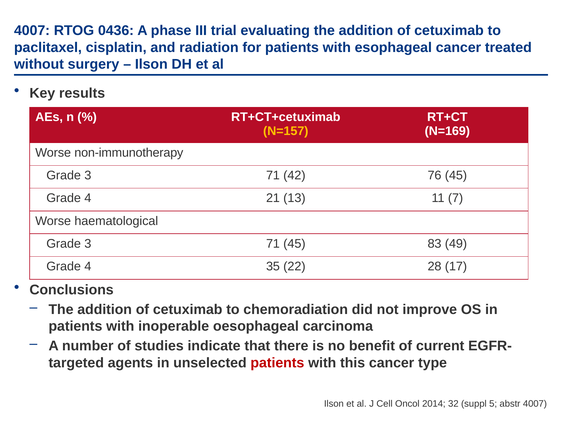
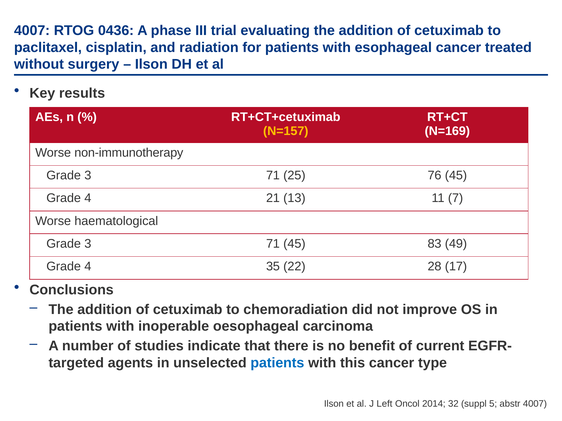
42: 42 -> 25
patients at (277, 363) colour: red -> blue
Cell: Cell -> Left
